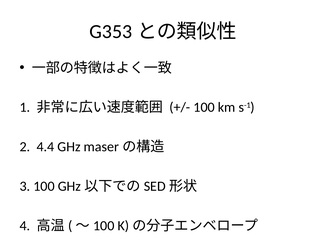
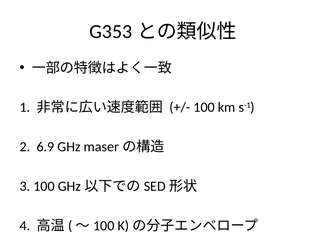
4.4: 4.4 -> 6.9
